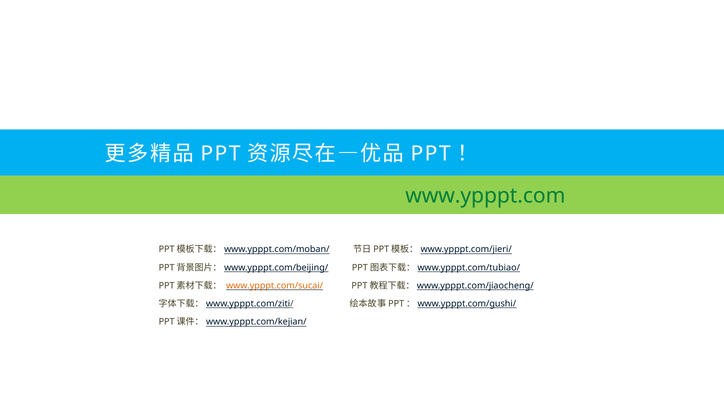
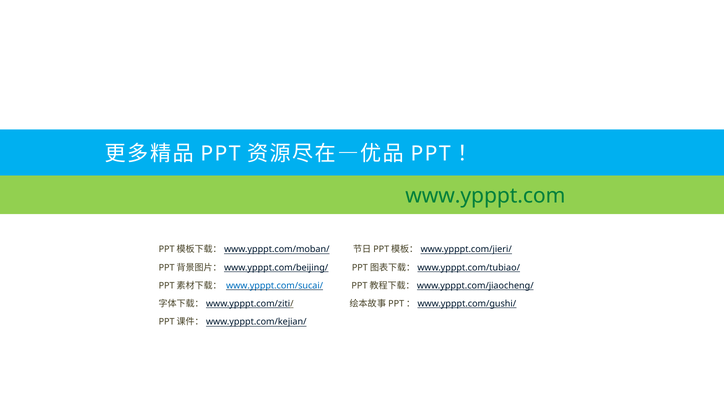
www.ypppt.com/sucai/ colour: orange -> blue
